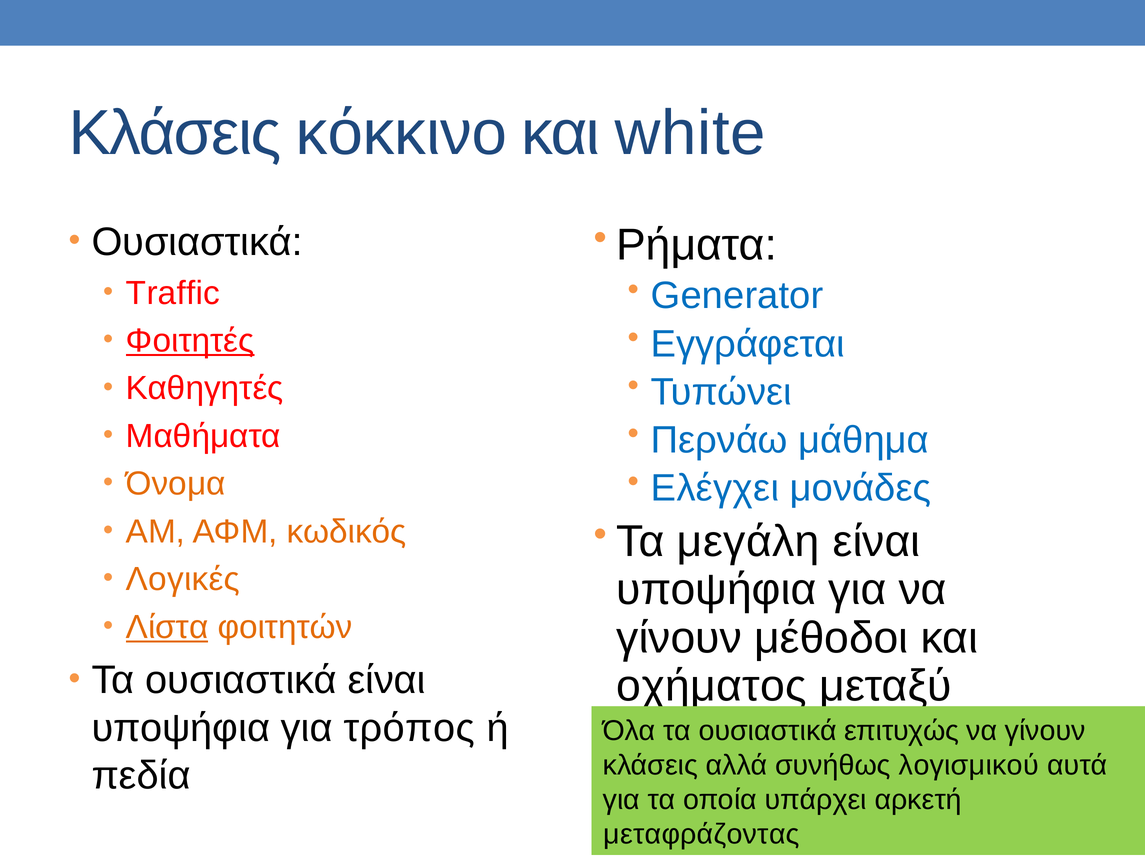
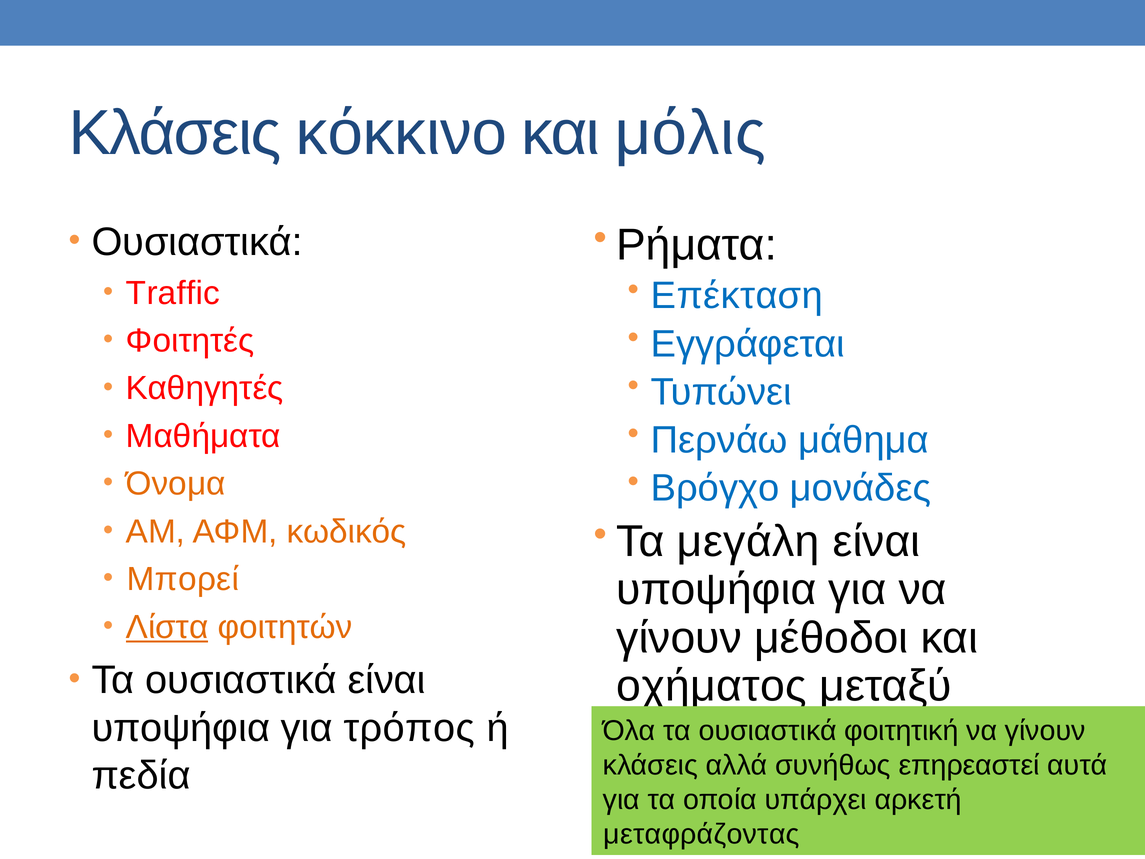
white: white -> μόλις
Generator: Generator -> Επέκταση
Φοιτητές underline: present -> none
Ελέγχει: Ελέγχει -> Βρόγχο
Λογικές: Λογικές -> Μπορεί
επιτυχώς: επιτυχώς -> φοιτητική
λογισμικού: λογισμικού -> επηρεαστεί
